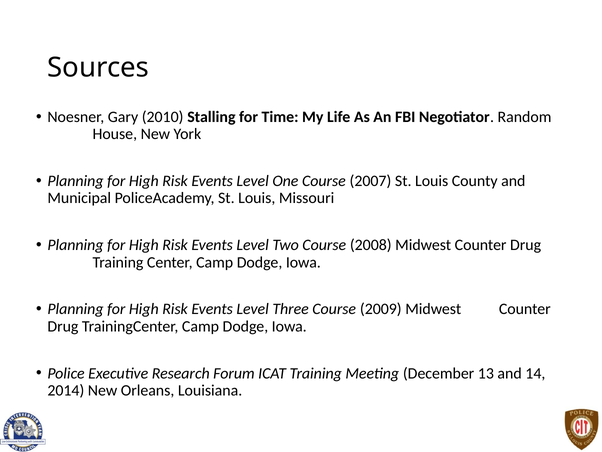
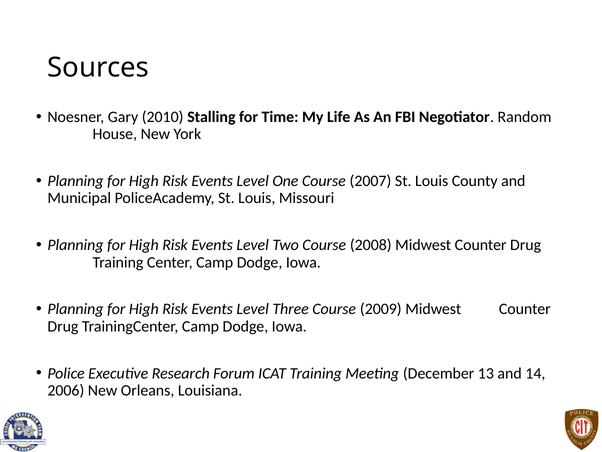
2014: 2014 -> 2006
